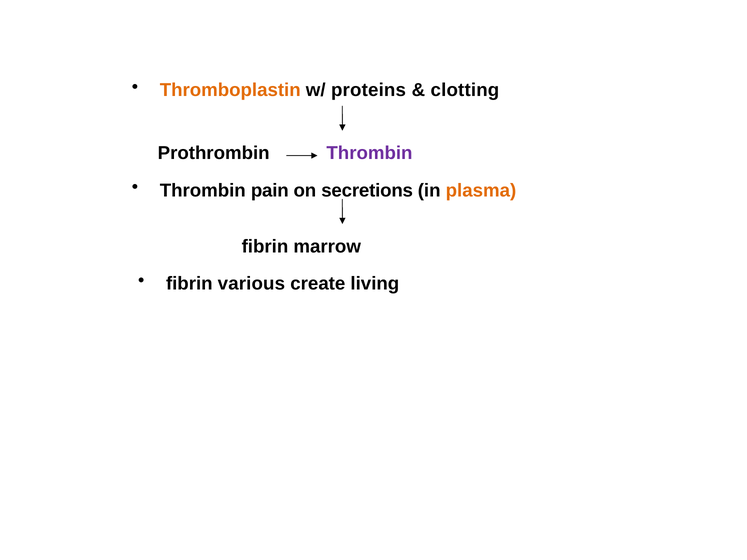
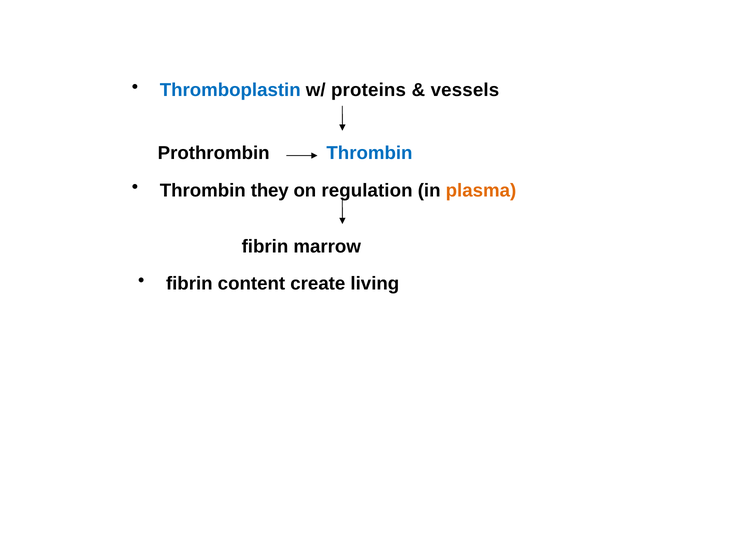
Thromboplastin colour: orange -> blue
clotting: clotting -> vessels
Thrombin at (369, 153) colour: purple -> blue
pain: pain -> they
secretions: secretions -> regulation
various: various -> content
